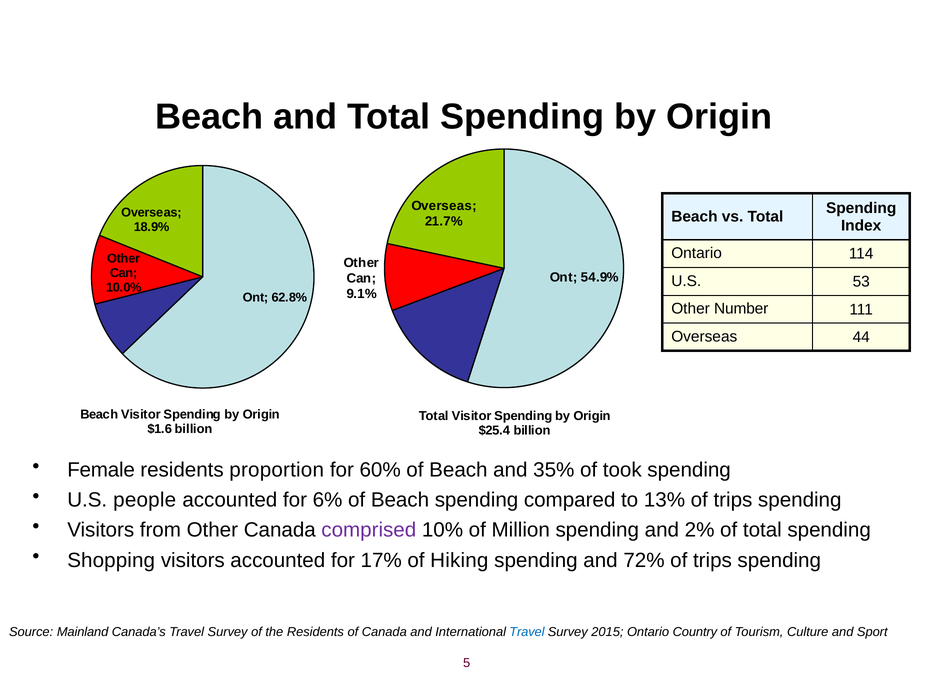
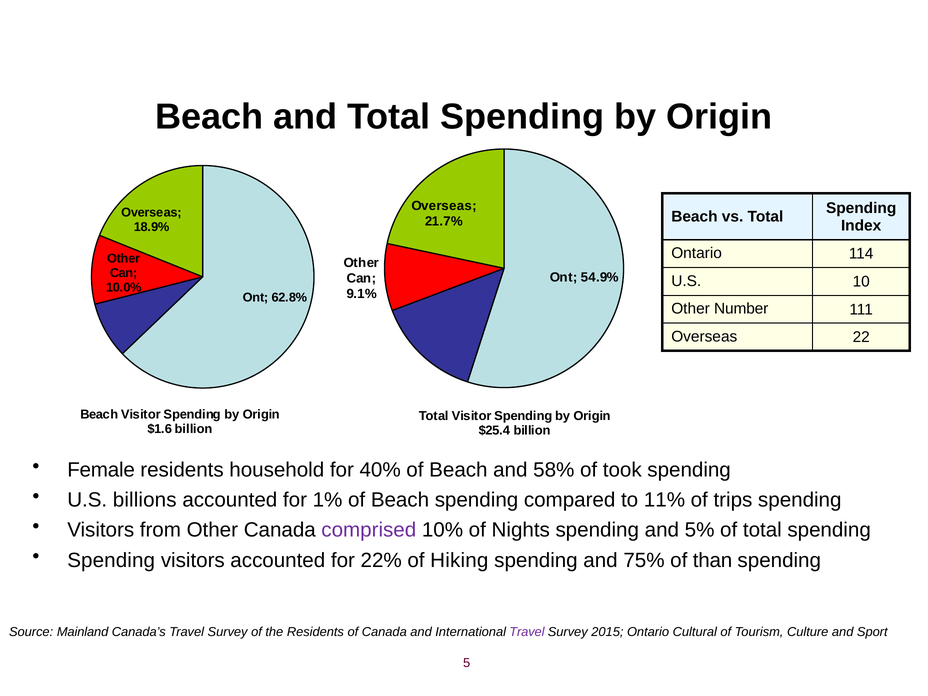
53: 53 -> 10
44: 44 -> 22
proportion: proportion -> household
60%: 60% -> 40%
35%: 35% -> 58%
people: people -> billions
6%: 6% -> 1%
13%: 13% -> 11%
Million: Million -> Nights
2%: 2% -> 5%
Shopping at (111, 560): Shopping -> Spending
17%: 17% -> 22%
72%: 72% -> 75%
trips at (712, 560): trips -> than
Travel at (527, 632) colour: blue -> purple
Country: Country -> Cultural
